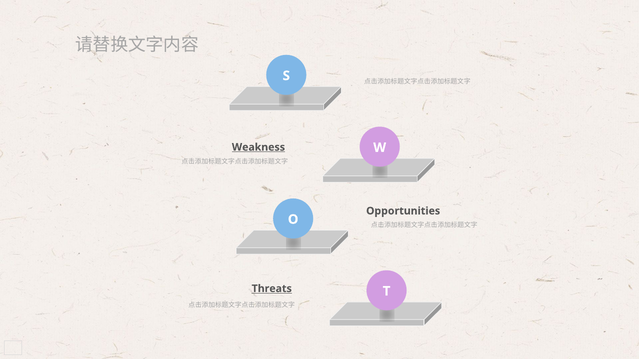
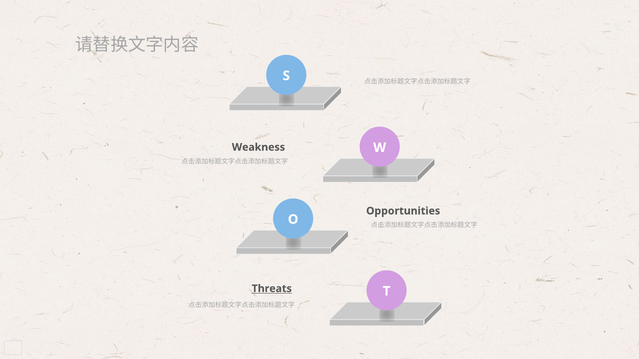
Weakness underline: present -> none
